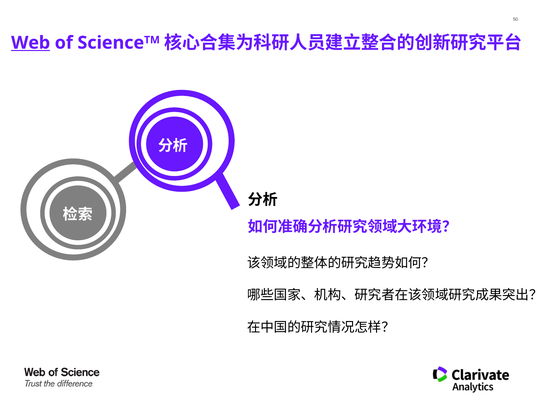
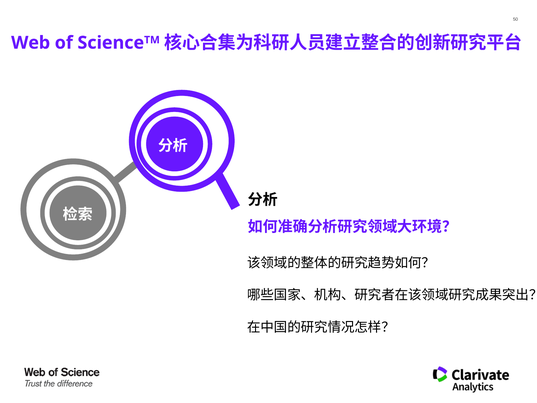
Web underline: present -> none
